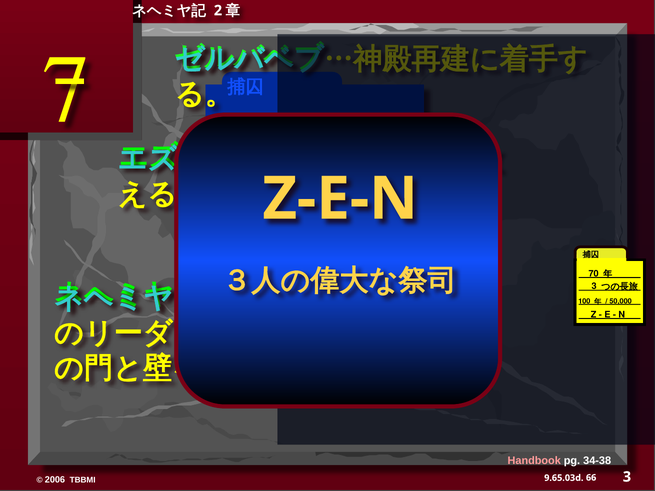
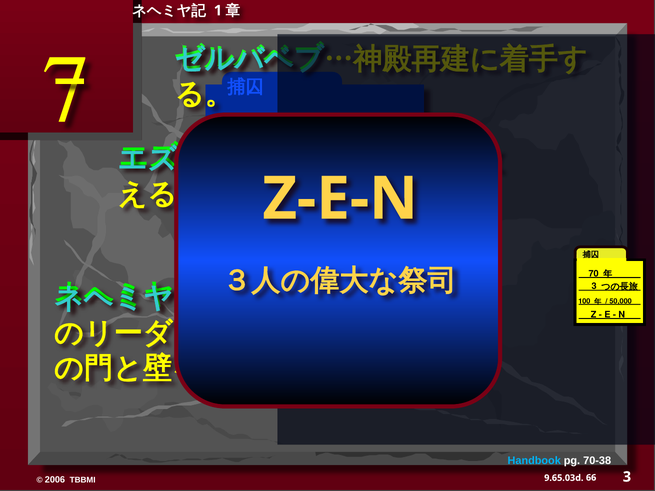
2: 2 -> 1
Handbook colour: pink -> light blue
34-38: 34-38 -> 70-38
